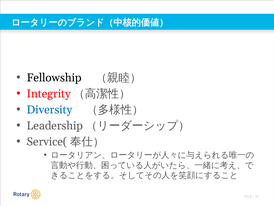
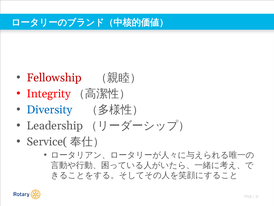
Fellowship colour: black -> red
